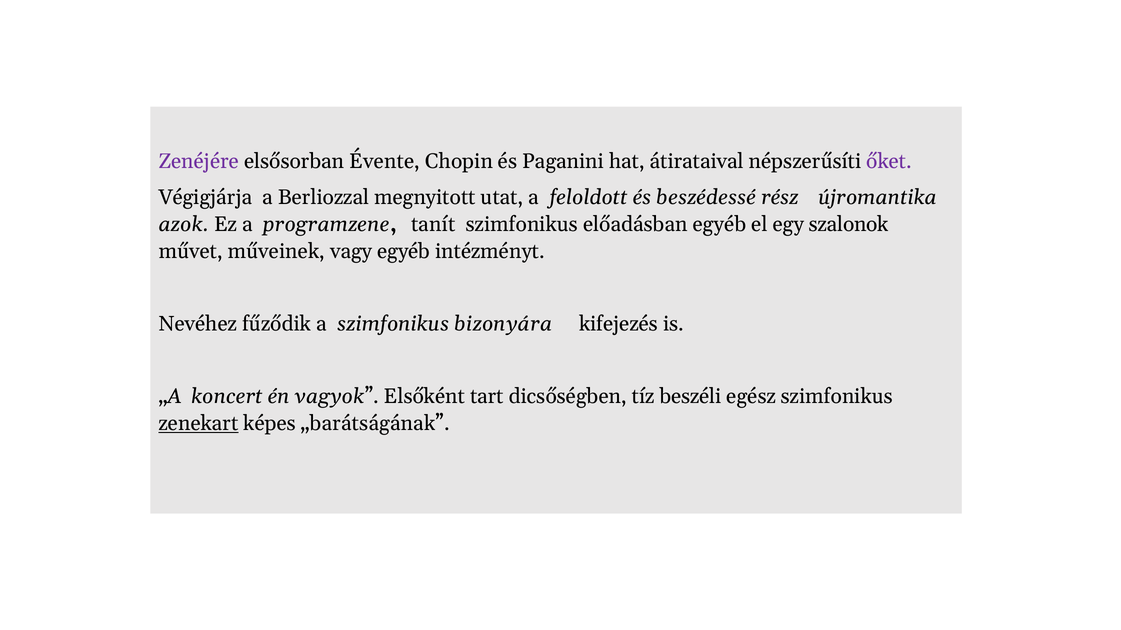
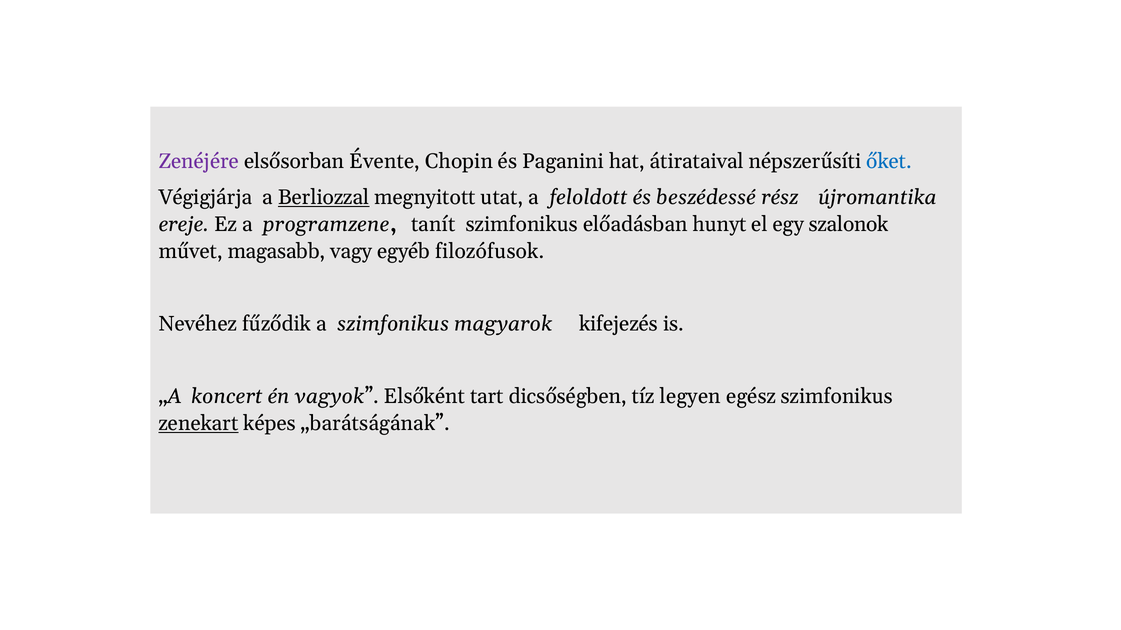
őket colour: purple -> blue
Berliozzal underline: none -> present
azok: azok -> ereje
előadásban egyéb: egyéb -> hunyt
műveinek: műveinek -> magasabb
intézményt: intézményt -> filozófusok
bizonyára: bizonyára -> magyarok
beszéli: beszéli -> legyen
